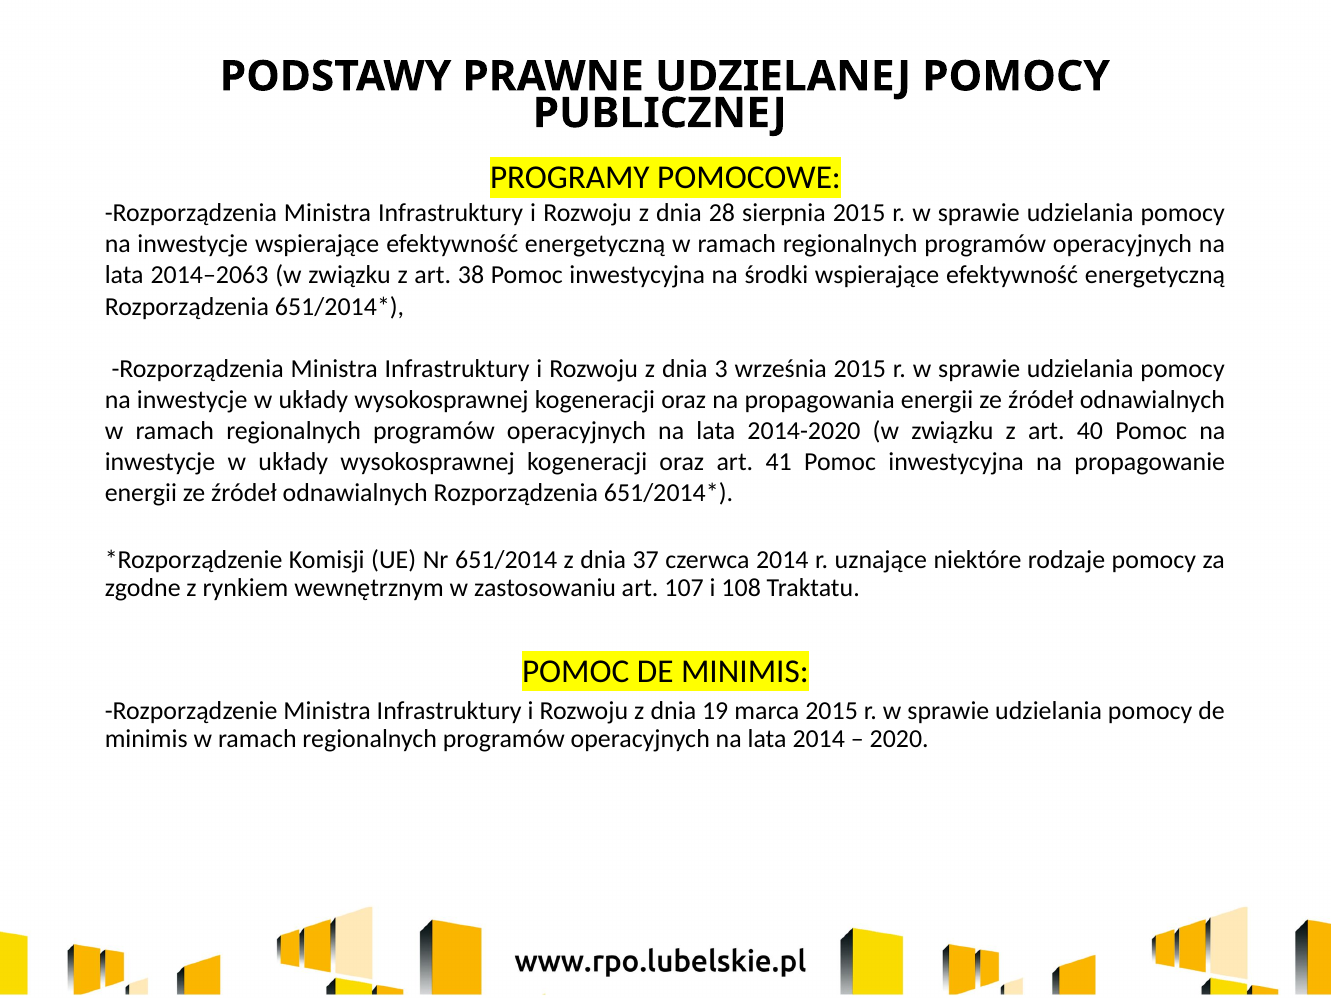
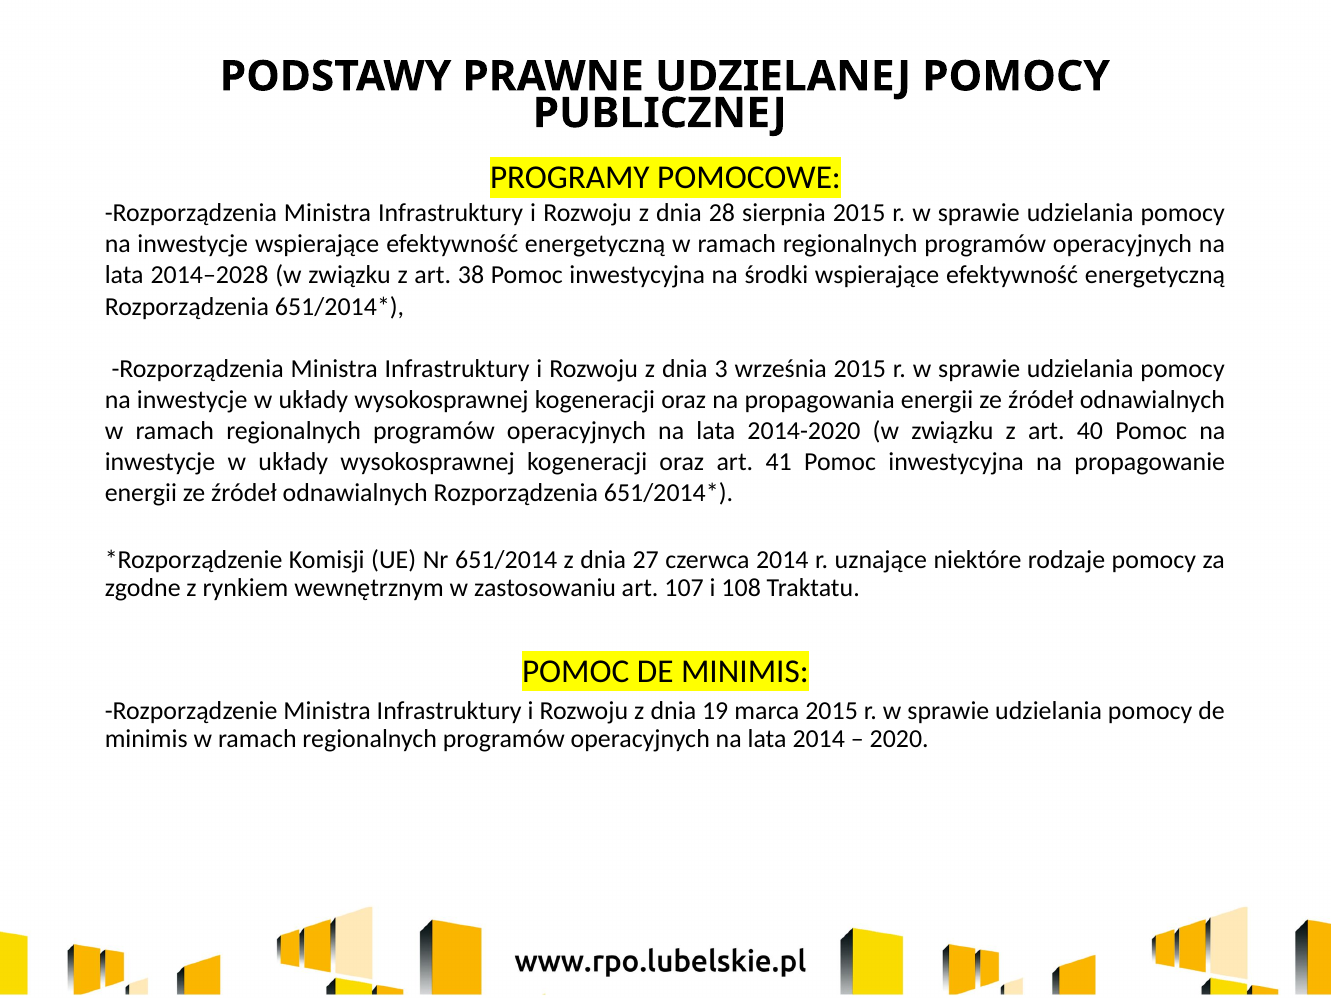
2014–2063: 2014–2063 -> 2014–2028
37: 37 -> 27
